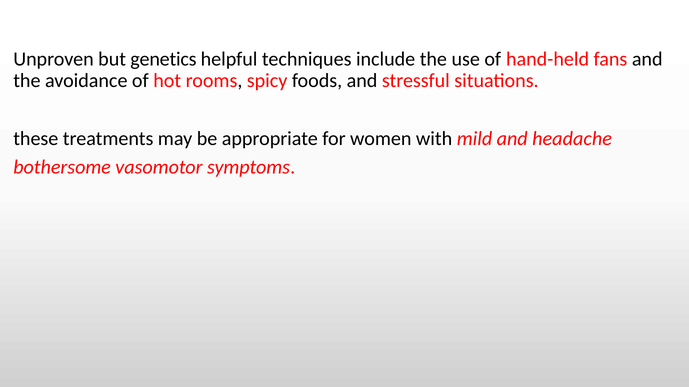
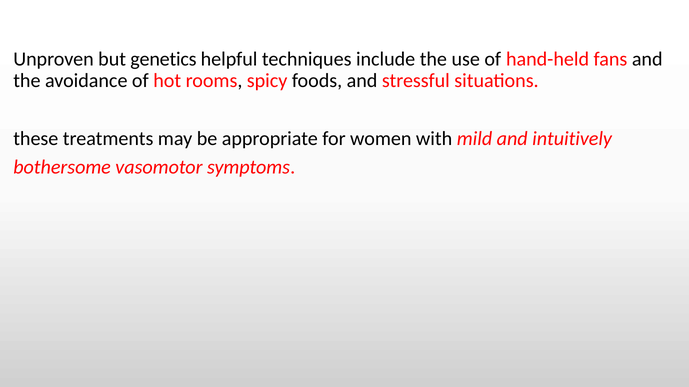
headache: headache -> intuitively
